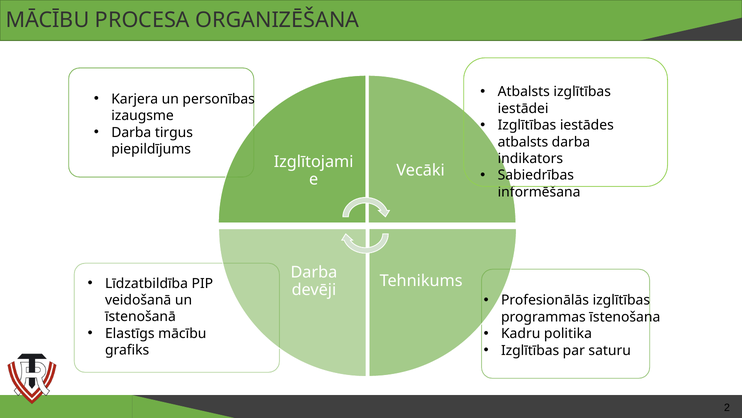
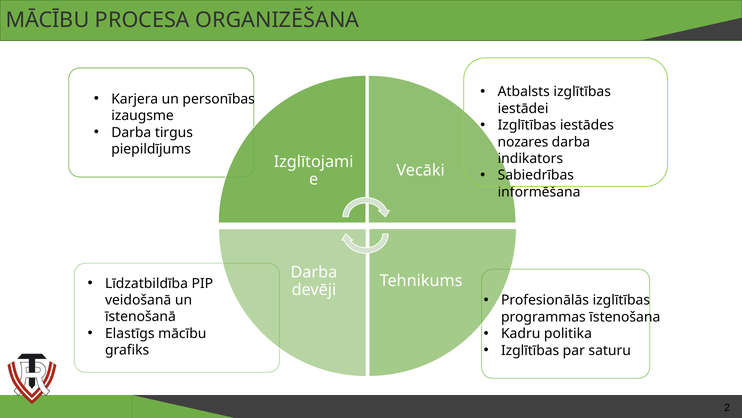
atbalsts at (523, 142): atbalsts -> nozares
